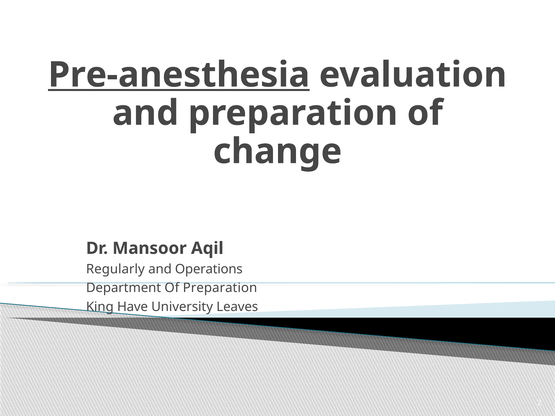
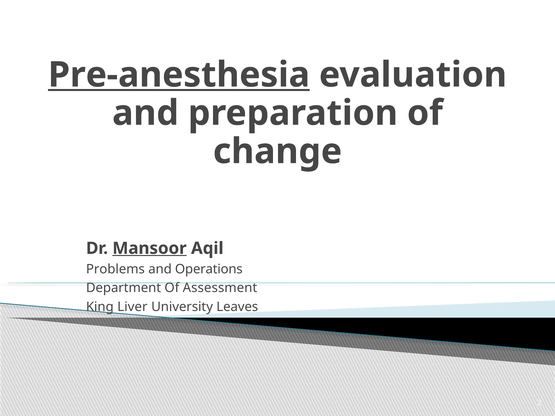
Mansoor underline: none -> present
Regularly: Regularly -> Problems
Of Preparation: Preparation -> Assessment
Have: Have -> Liver
